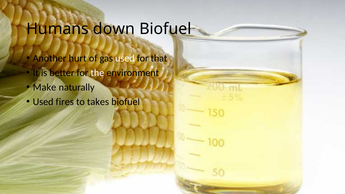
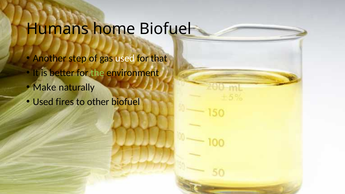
down: down -> home
hurt: hurt -> step
the colour: white -> light green
takes: takes -> other
